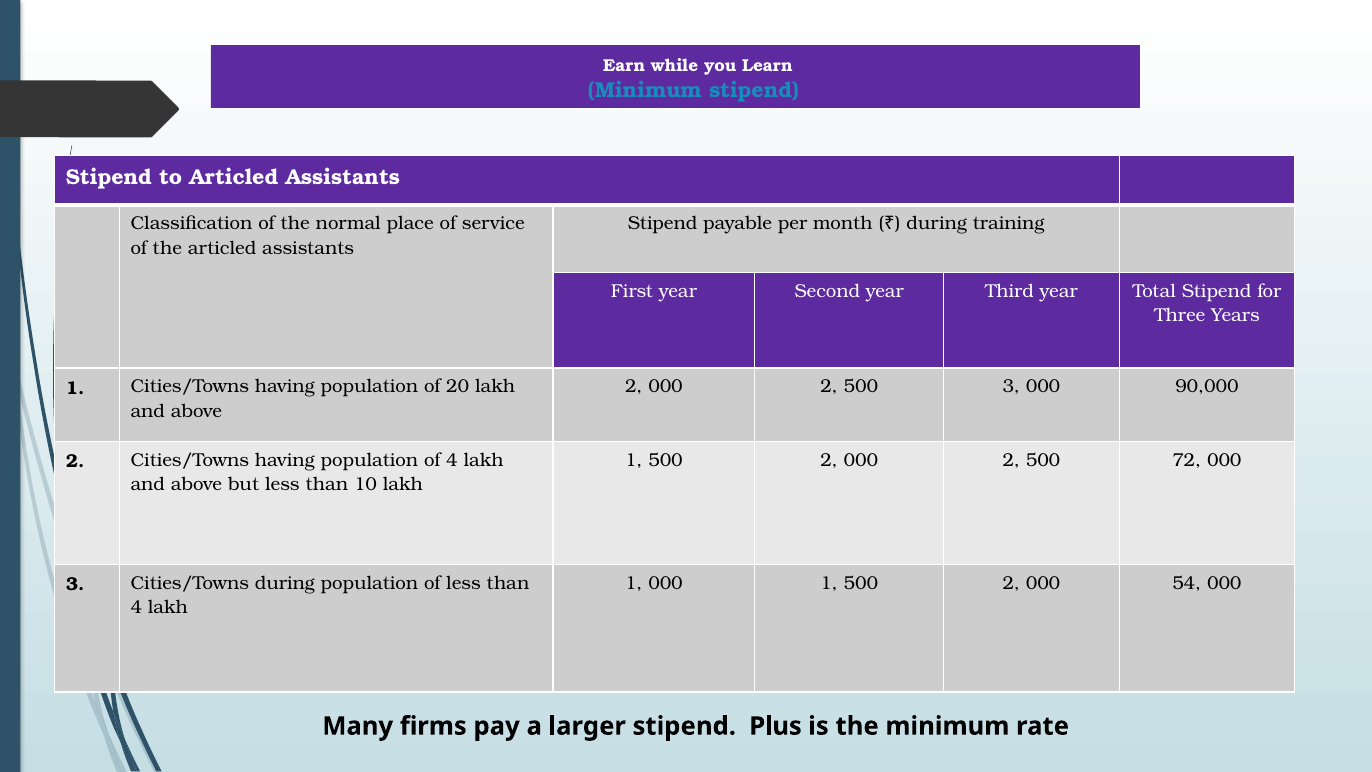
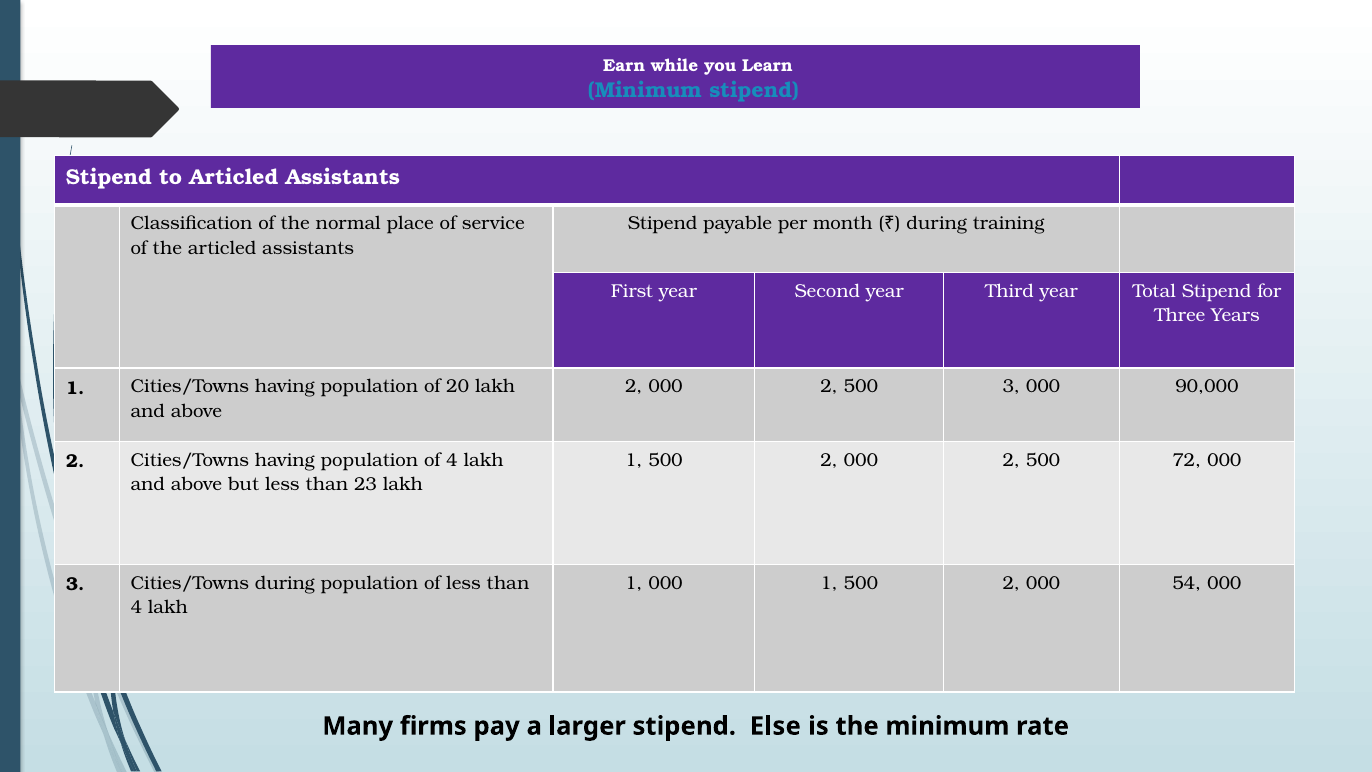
10: 10 -> 23
Plus: Plus -> Else
